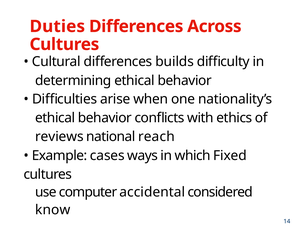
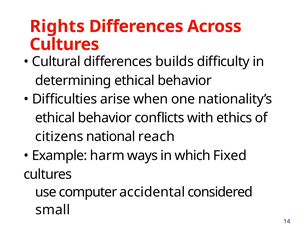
Duties: Duties -> Rights
reviews: reviews -> citizens
cases: cases -> harm
know: know -> small
